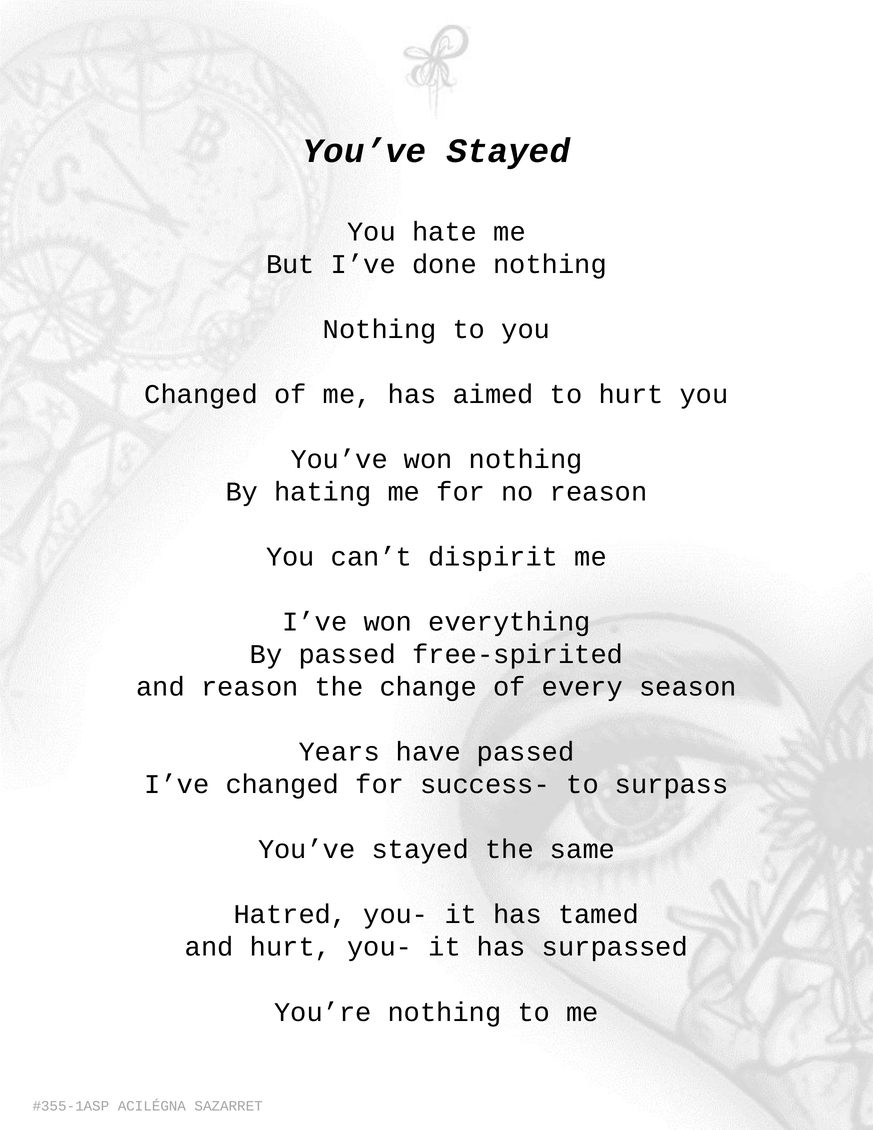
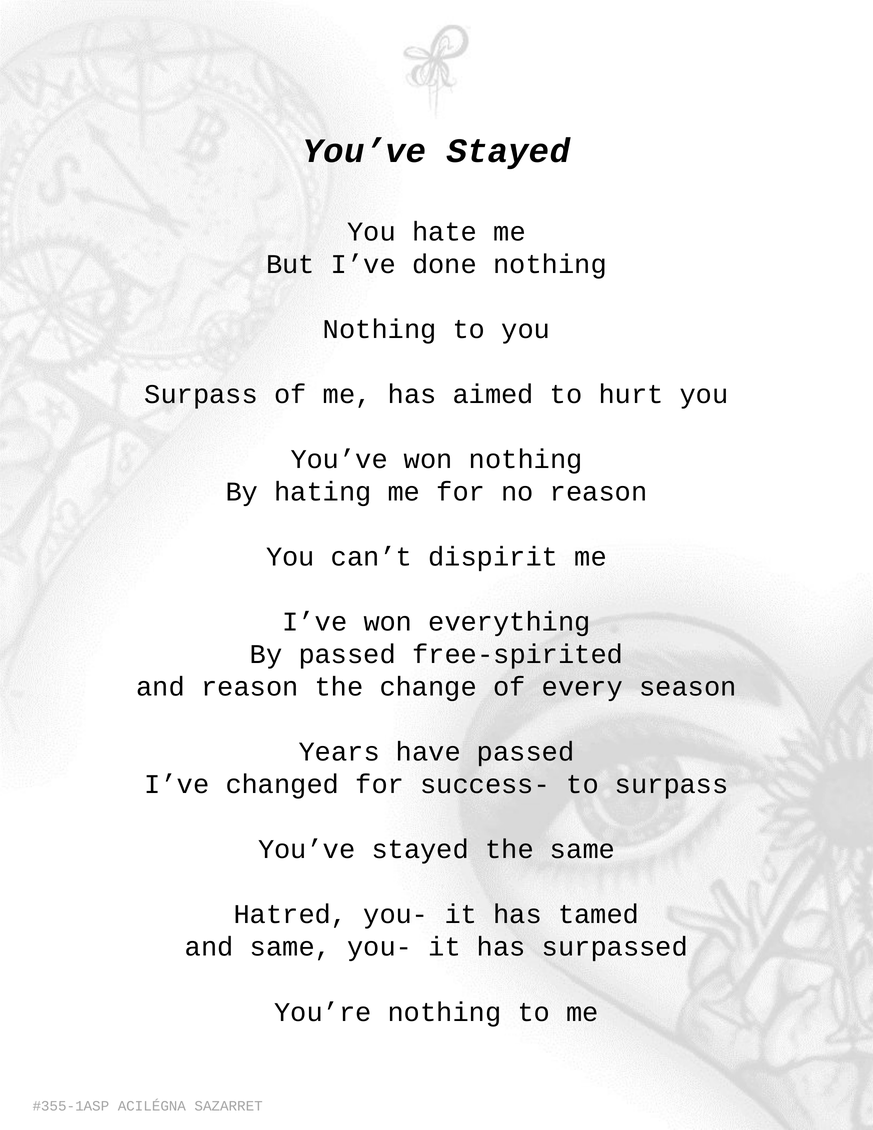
Changed at (201, 394): Changed -> Surpass
and hurt: hurt -> same
